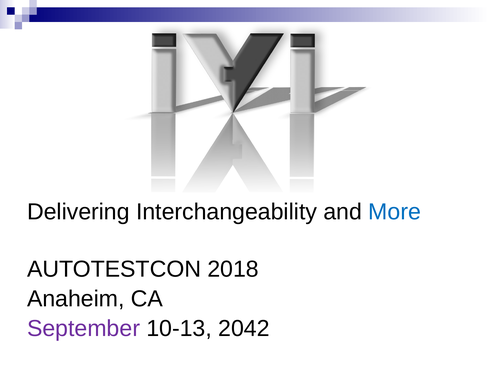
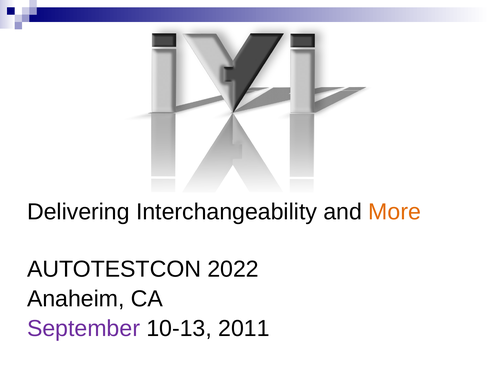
More colour: blue -> orange
2018: 2018 -> 2022
2042: 2042 -> 2011
